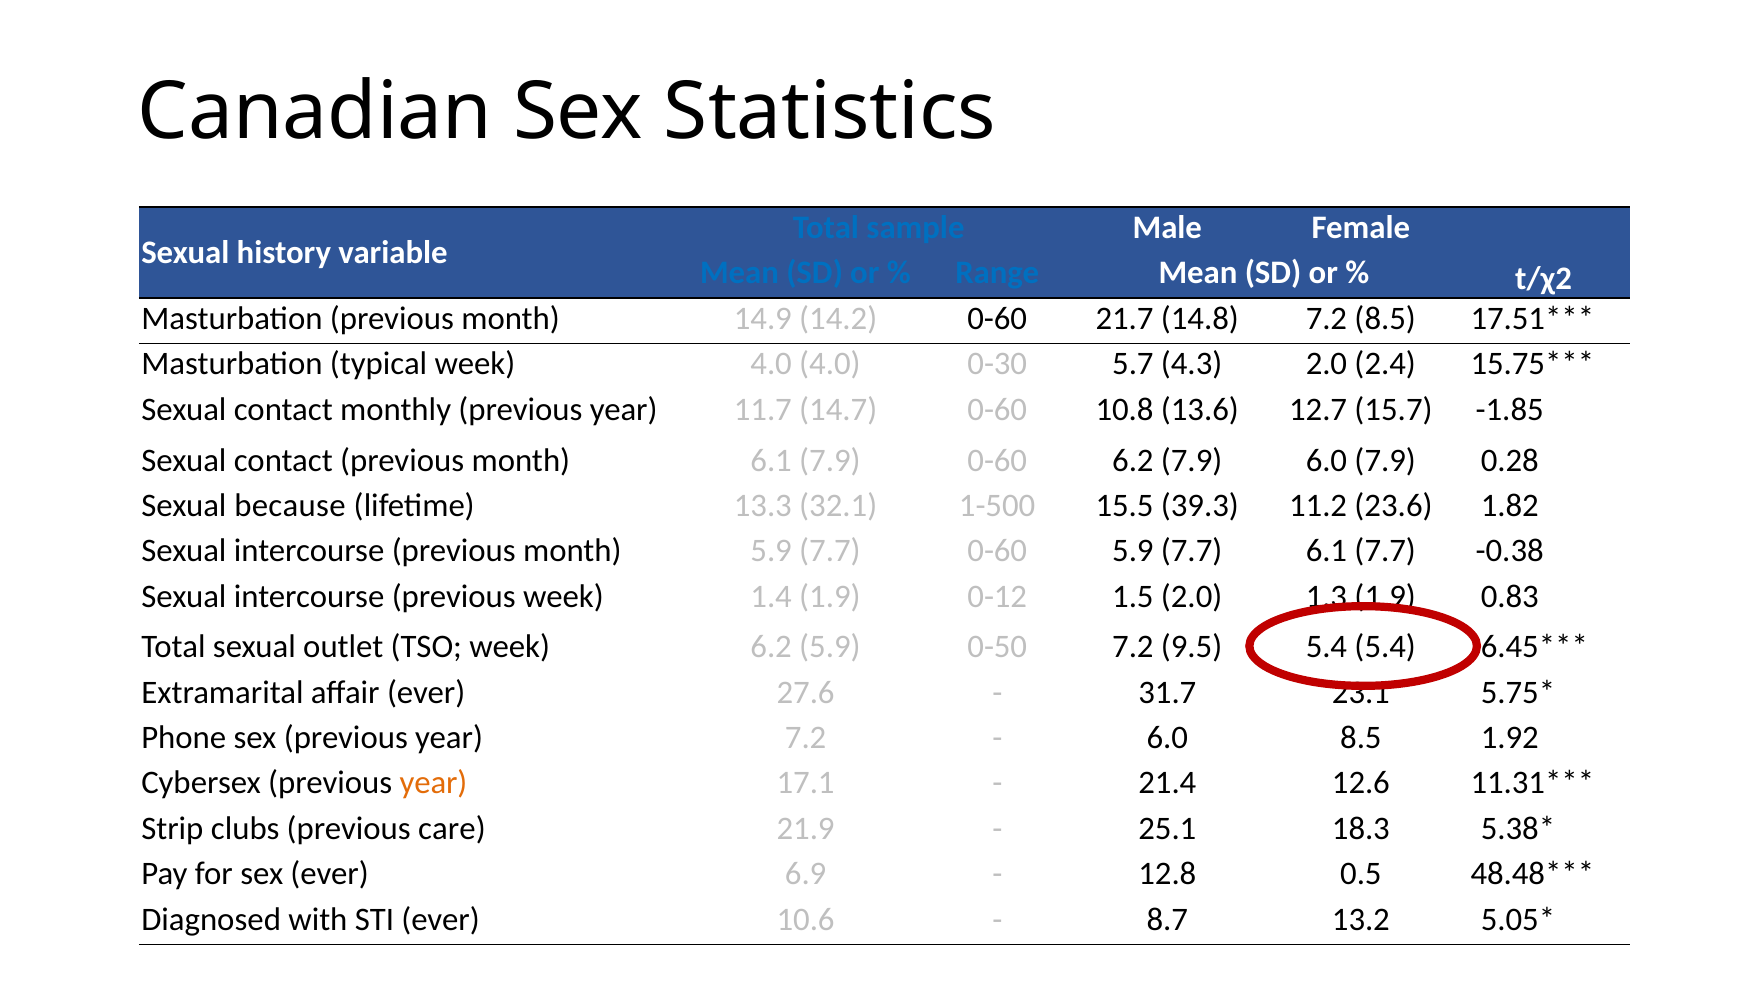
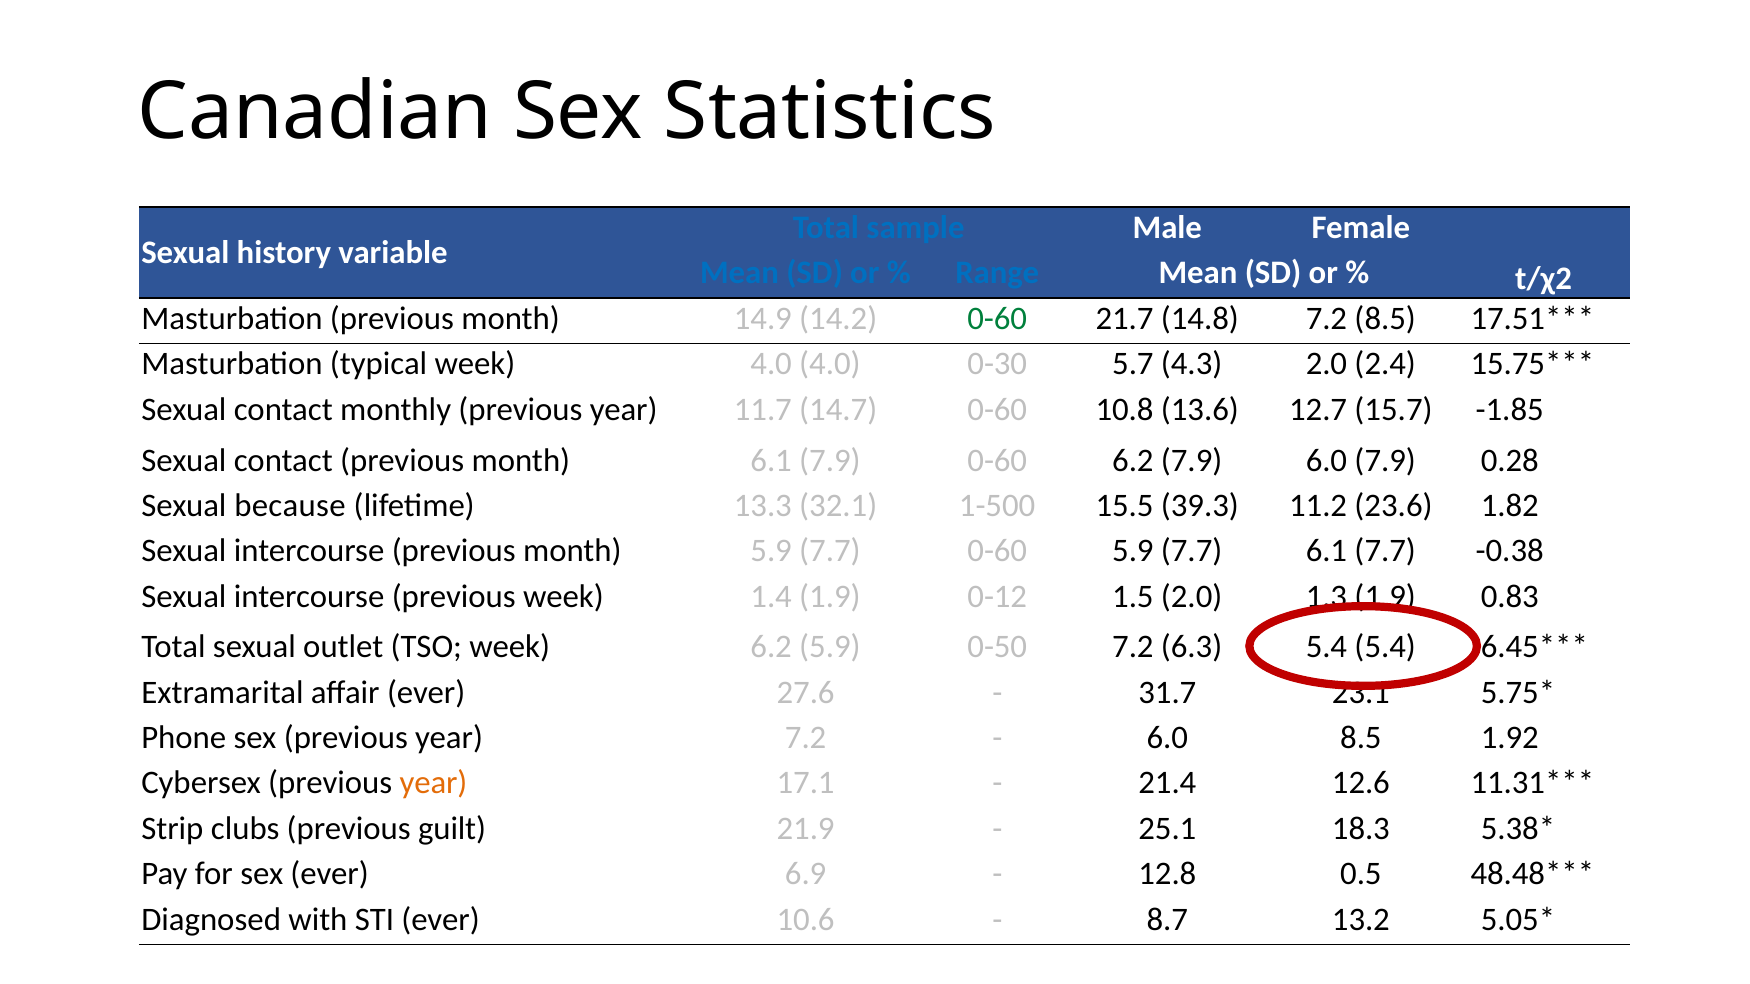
0-60 at (997, 319) colour: black -> green
9.5: 9.5 -> 6.3
care: care -> guilt
